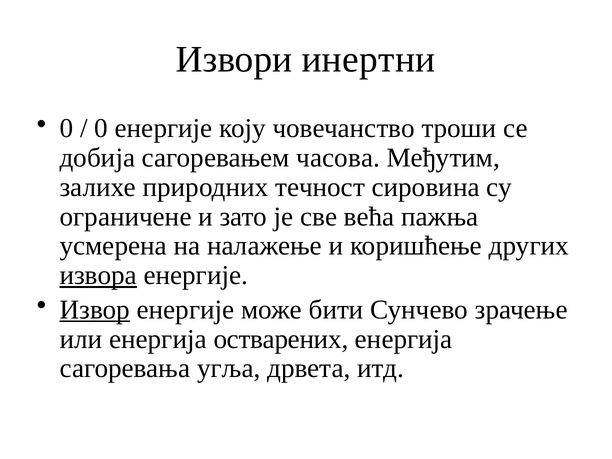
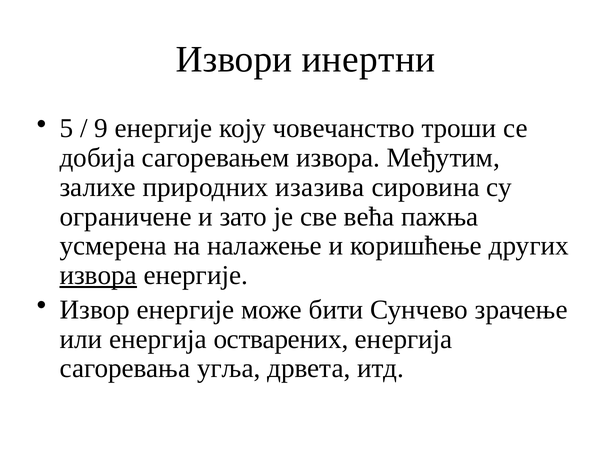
0 at (66, 128): 0 -> 5
0 at (101, 128): 0 -> 9
сагоревањем часова: часова -> извора
течност: течност -> изазива
Извор underline: present -> none
